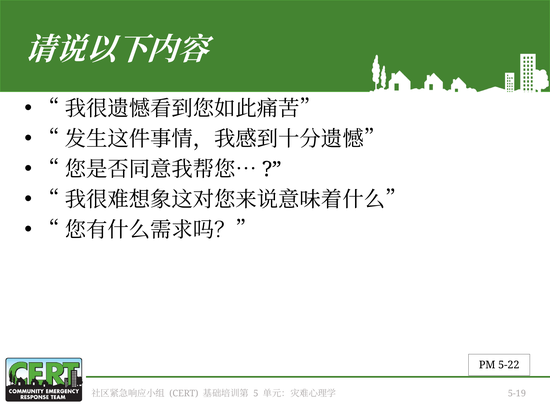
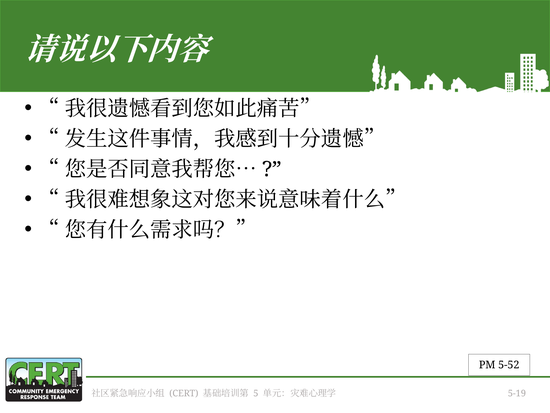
5-22: 5-22 -> 5-52
